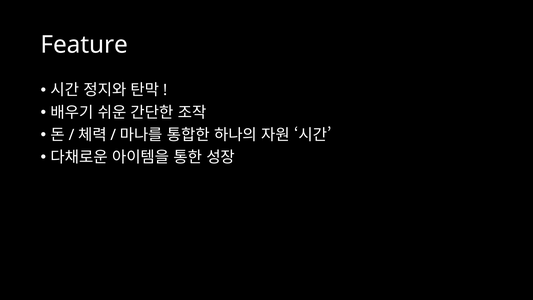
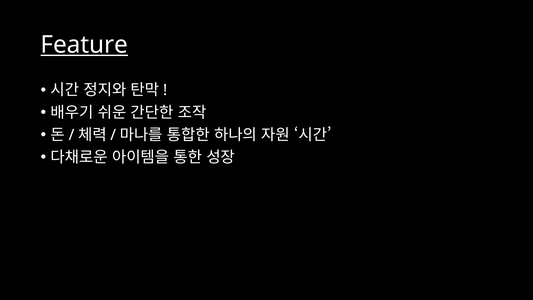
Feature underline: none -> present
